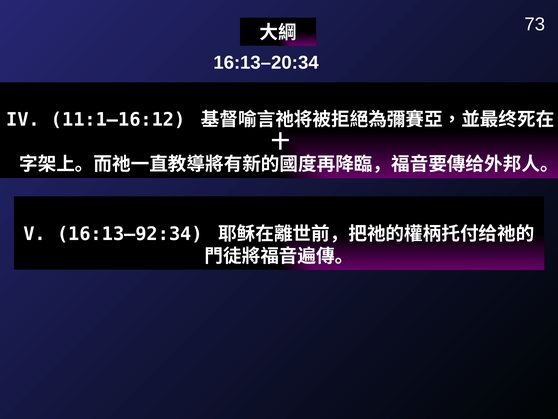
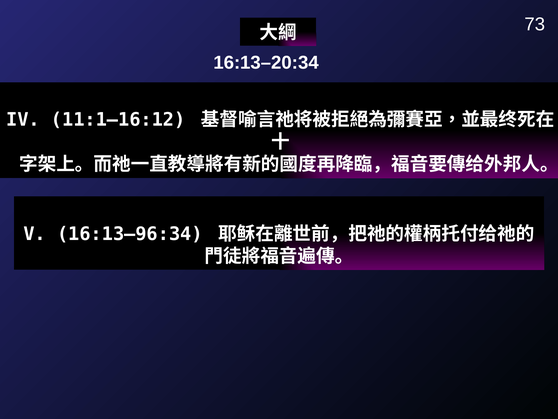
16:13–92:34: 16:13–92:34 -> 16:13–96:34
